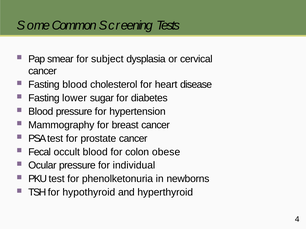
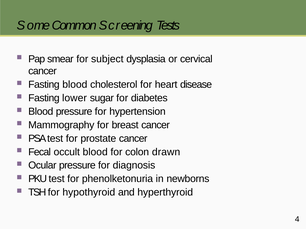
obese: obese -> drawn
individual: individual -> diagnosis
